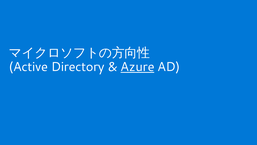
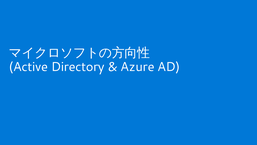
Azure underline: present -> none
